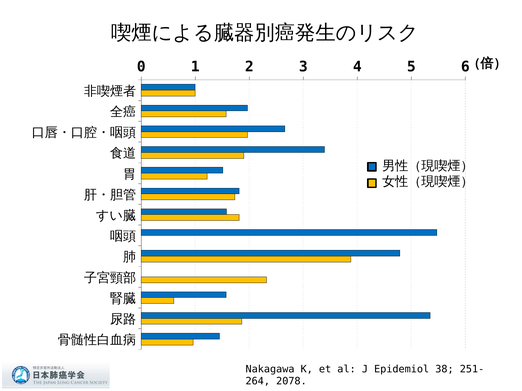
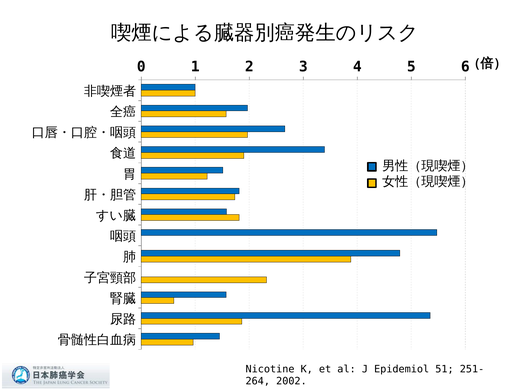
Nakagawa: Nakagawa -> Nicotine
38: 38 -> 51
2078: 2078 -> 2002
